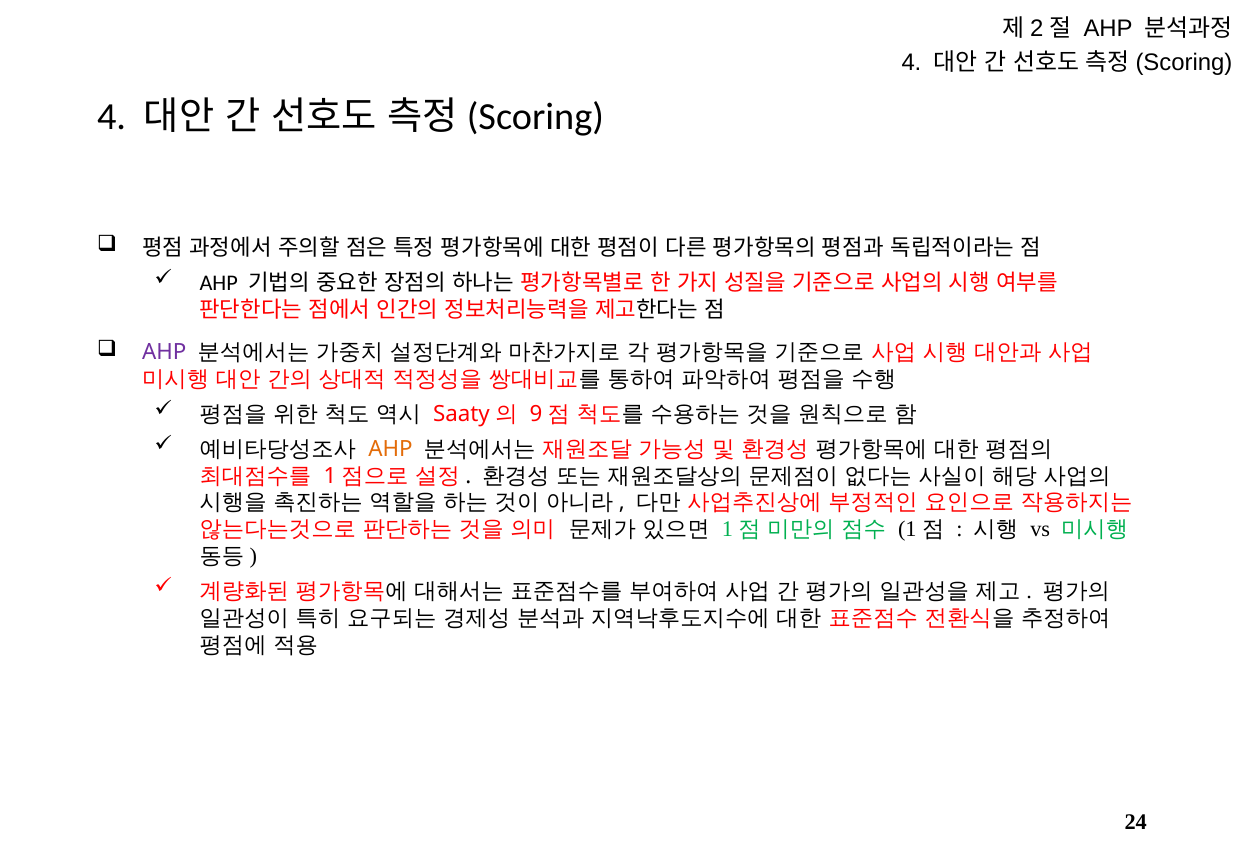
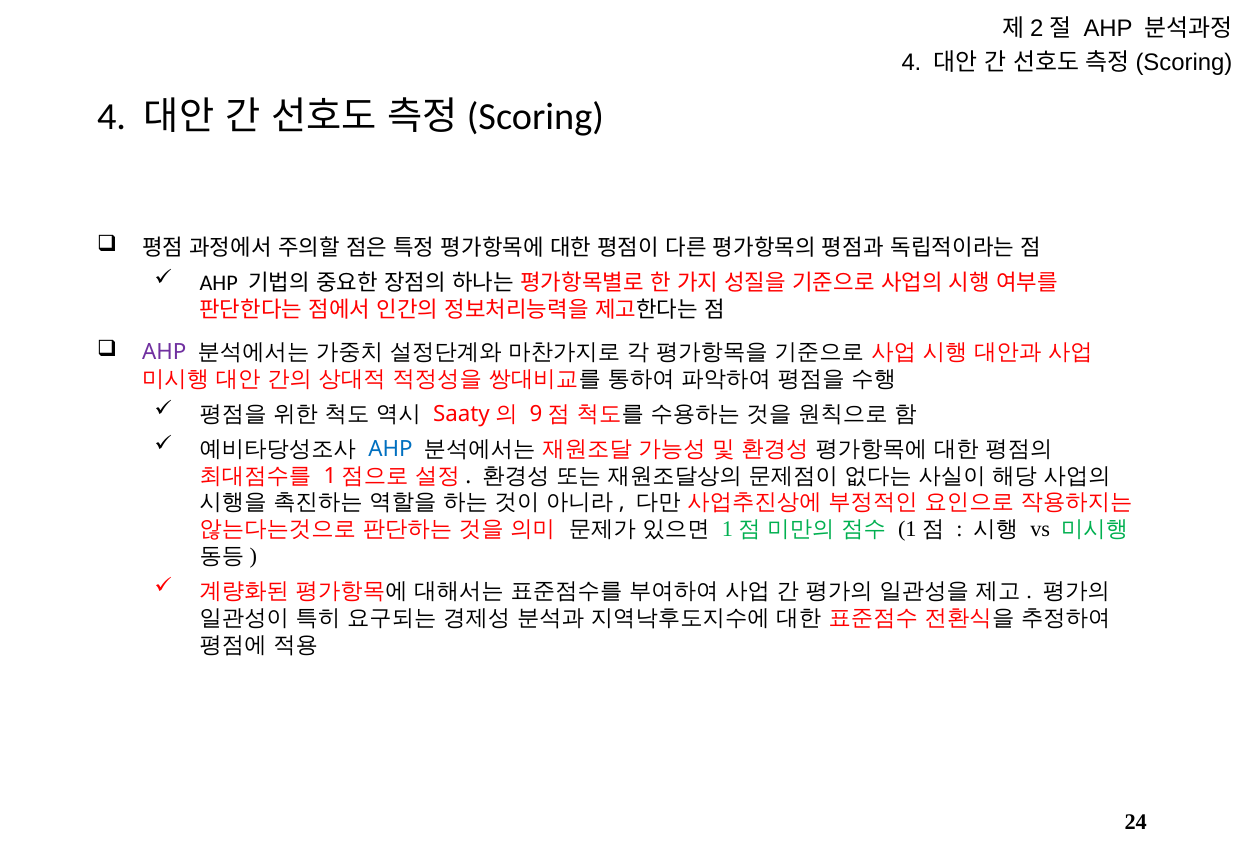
AHP at (390, 449) colour: orange -> blue
